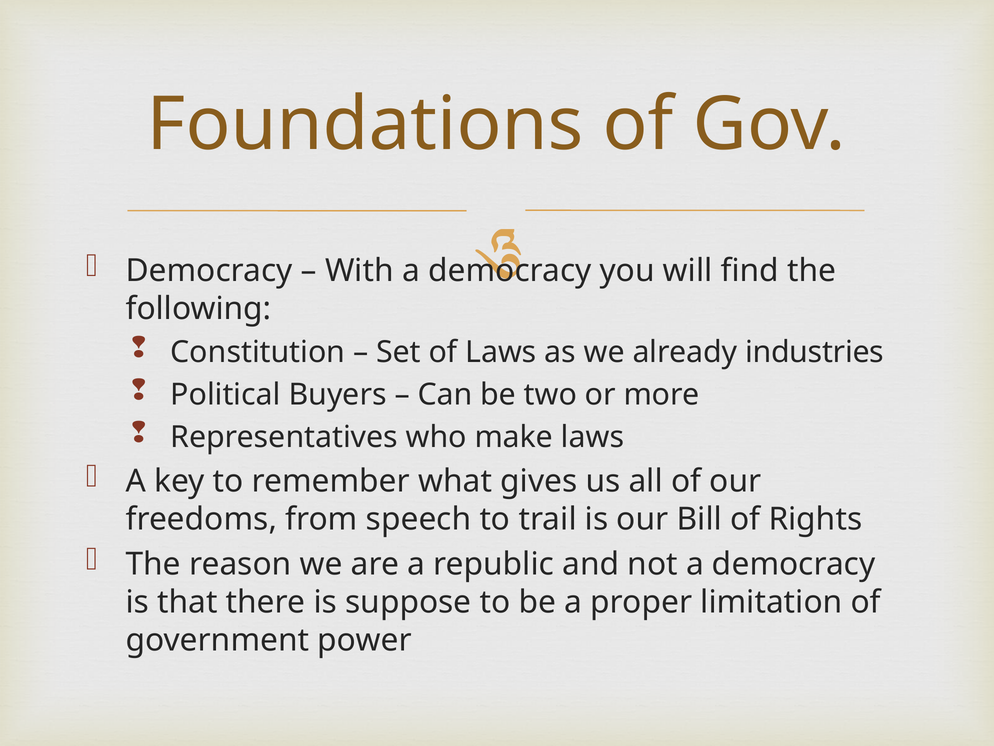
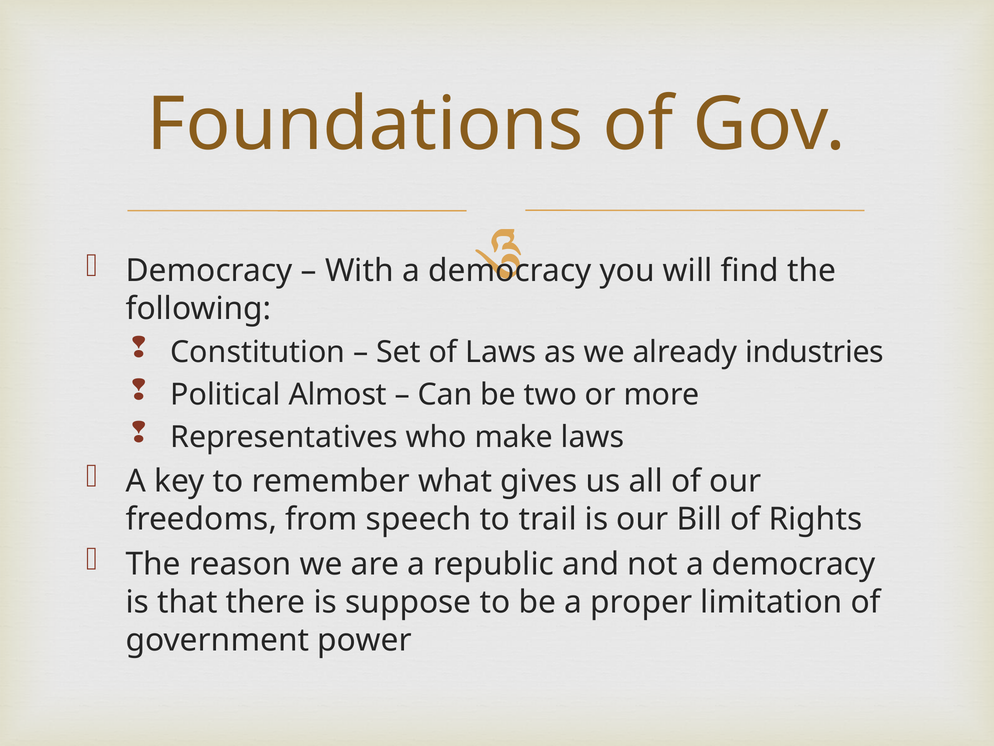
Buyers: Buyers -> Almost
